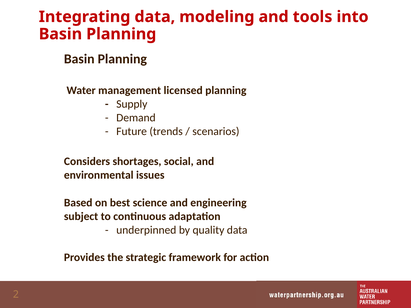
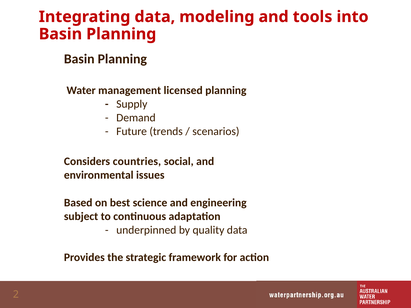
shortages: shortages -> countries
